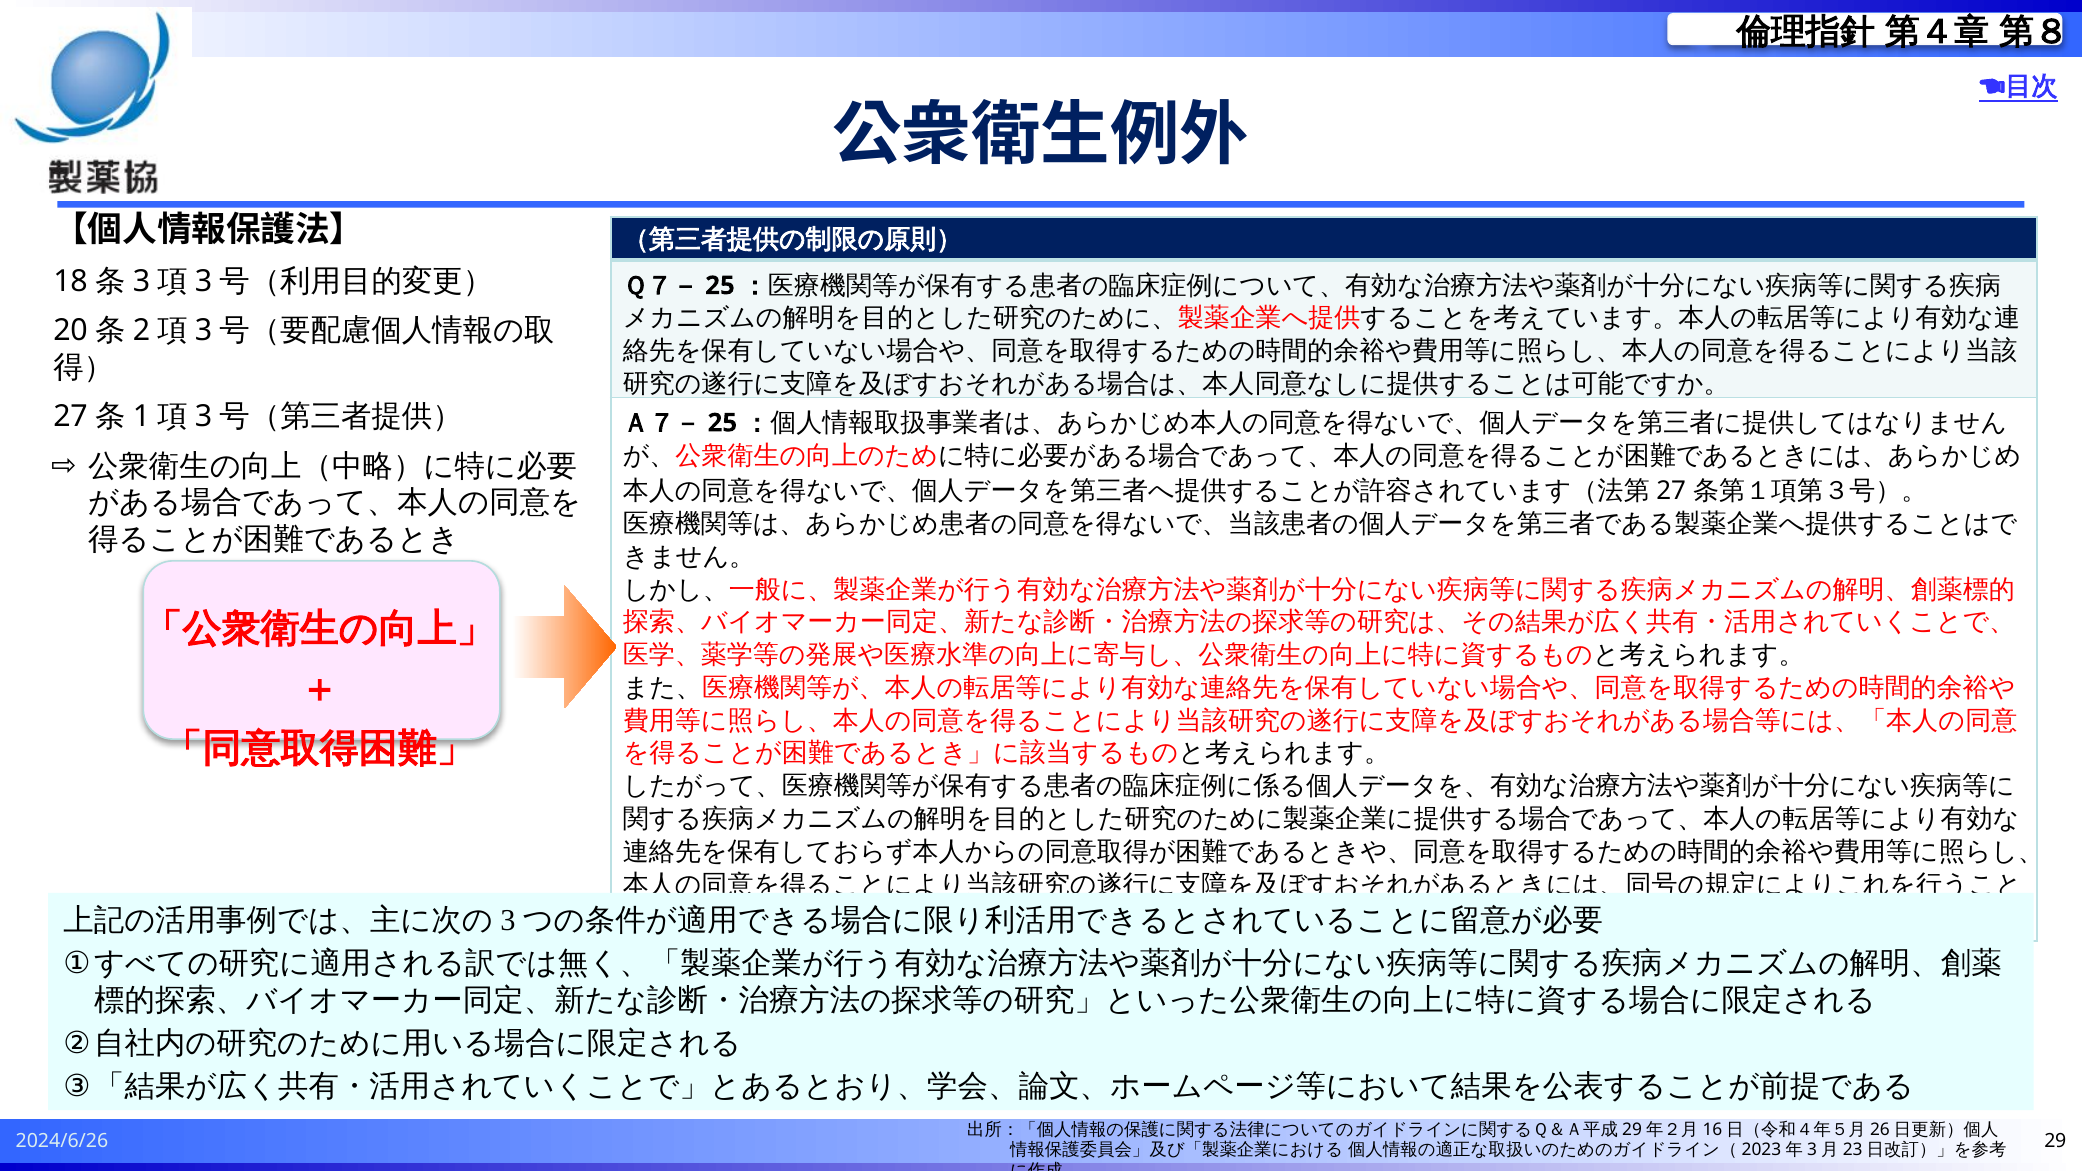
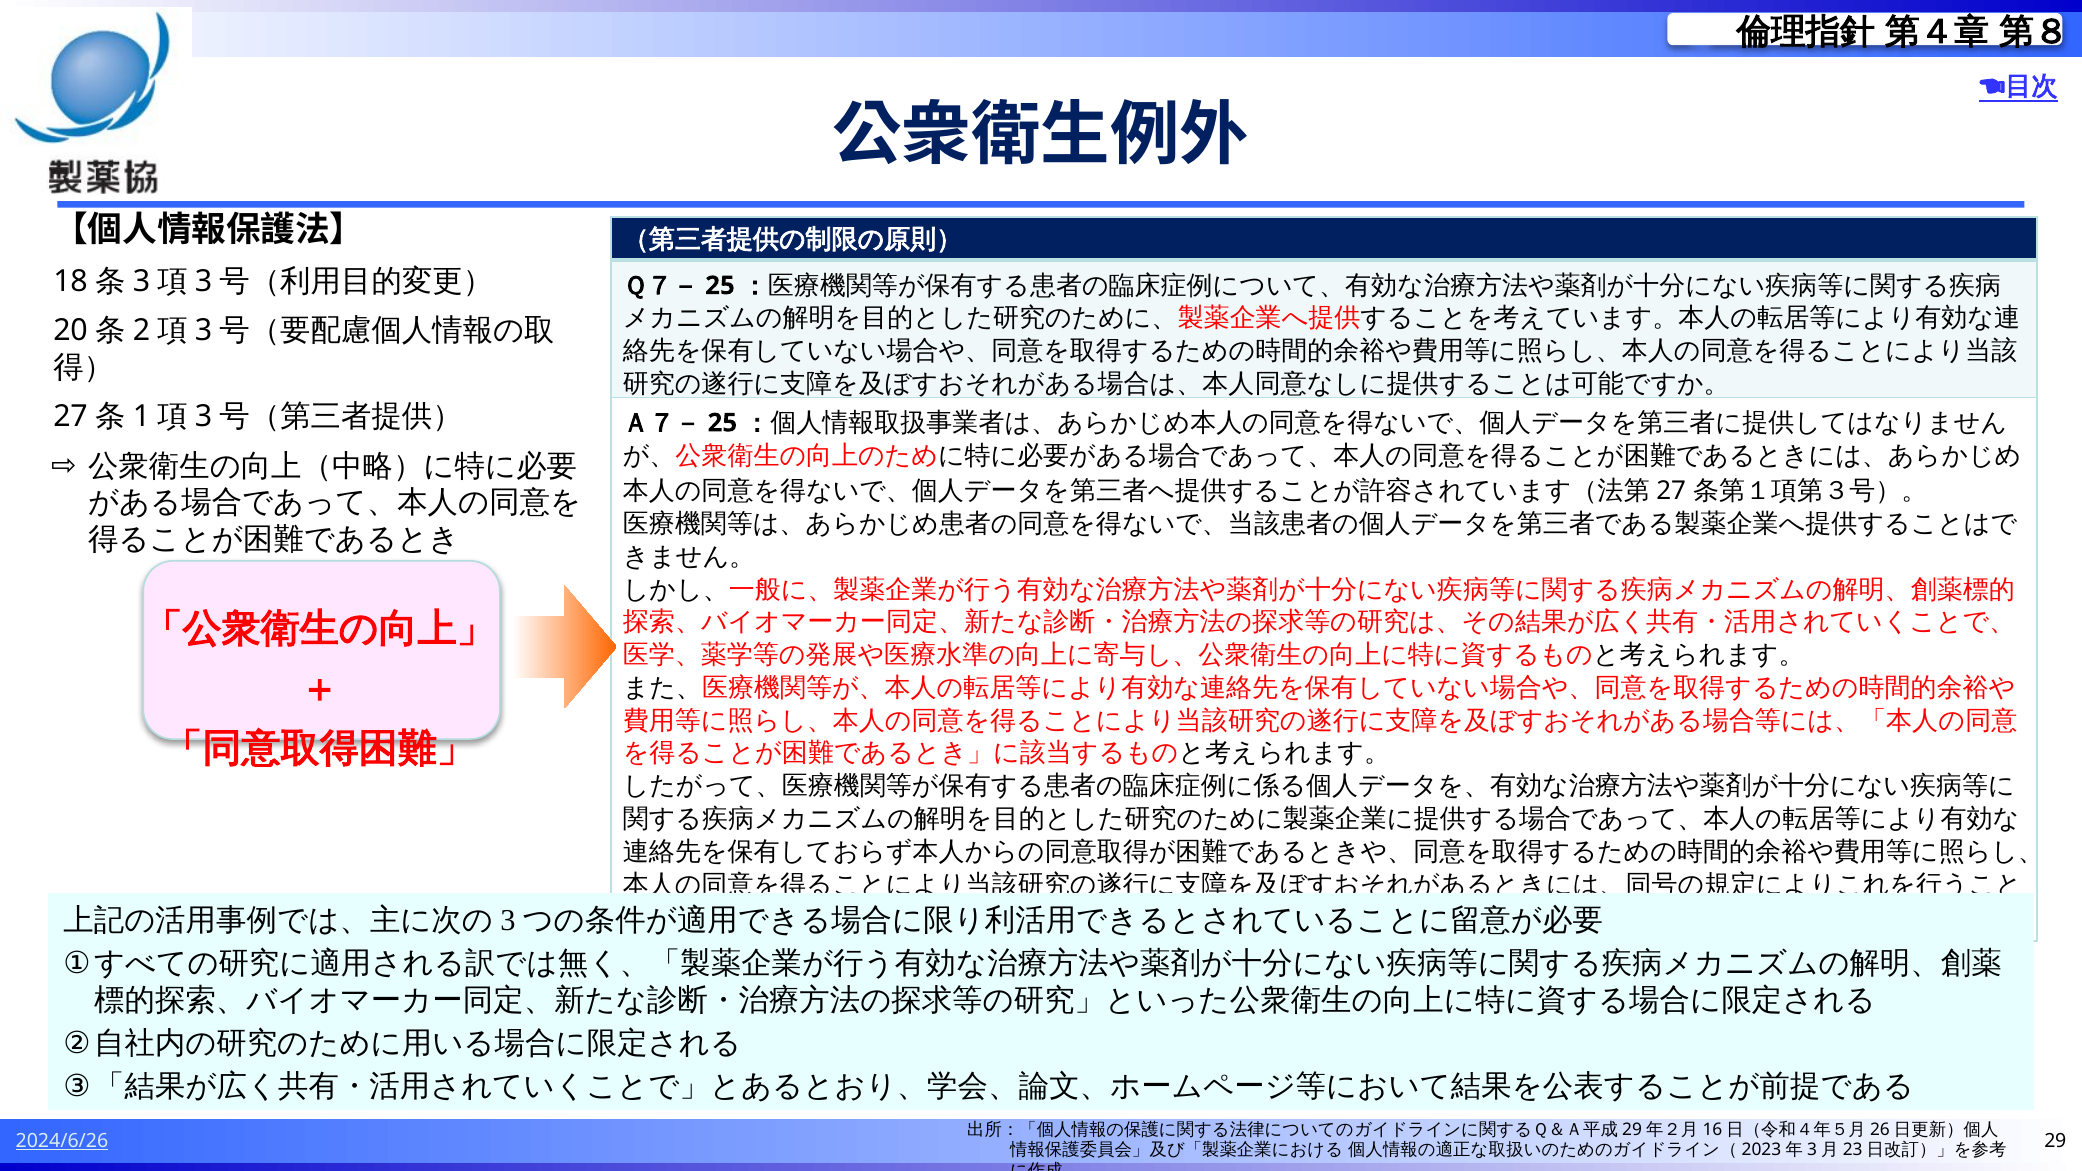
2024/6/26 underline: none -> present
